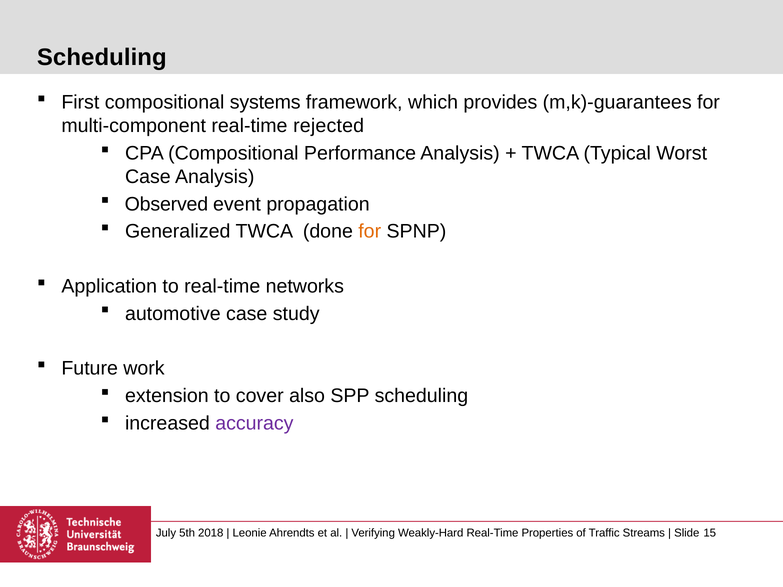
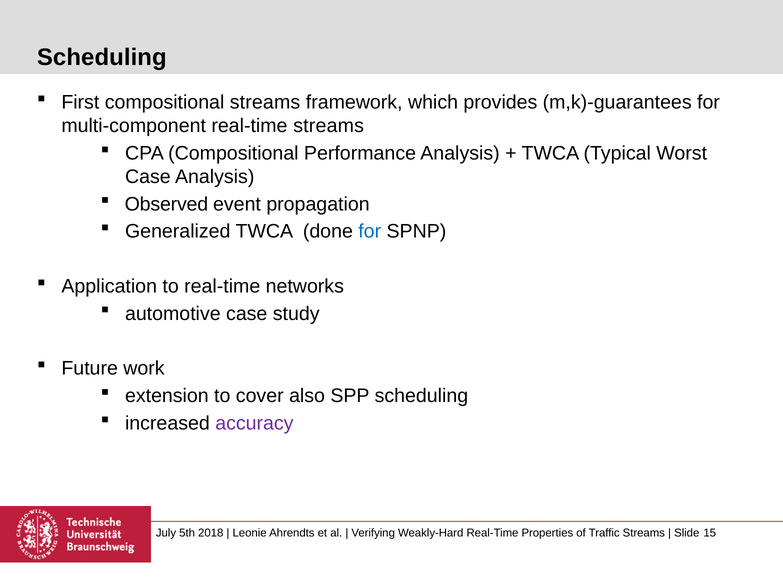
compositional systems: systems -> streams
real-time rejected: rejected -> streams
for at (370, 232) colour: orange -> blue
